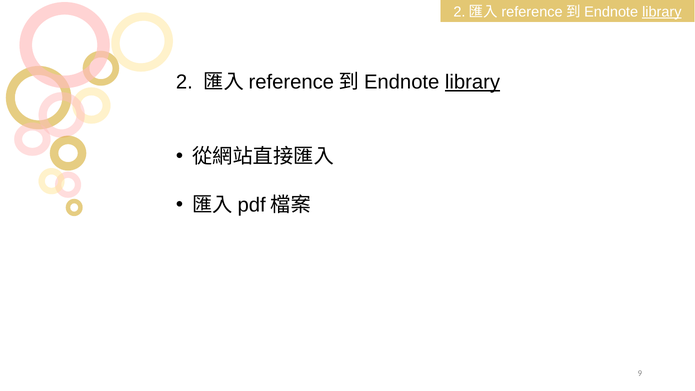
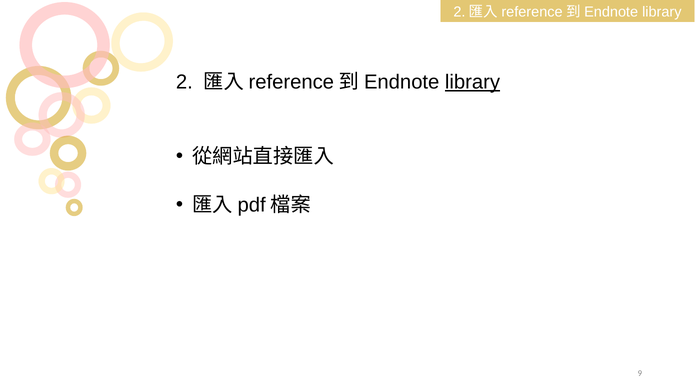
library at (662, 12) underline: present -> none
